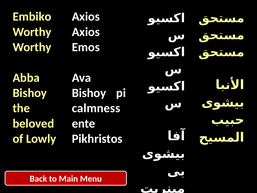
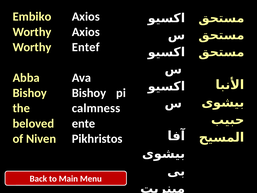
Emos: Emos -> Entef
Lowly: Lowly -> Niven
